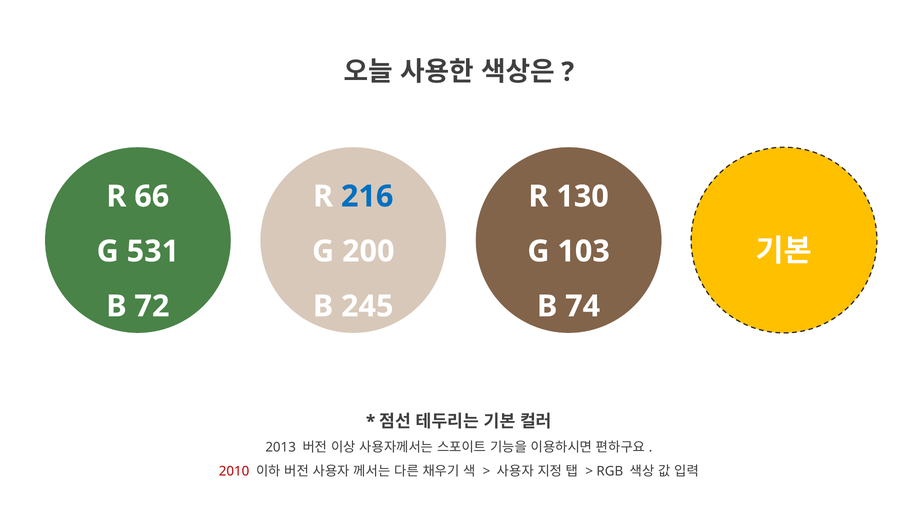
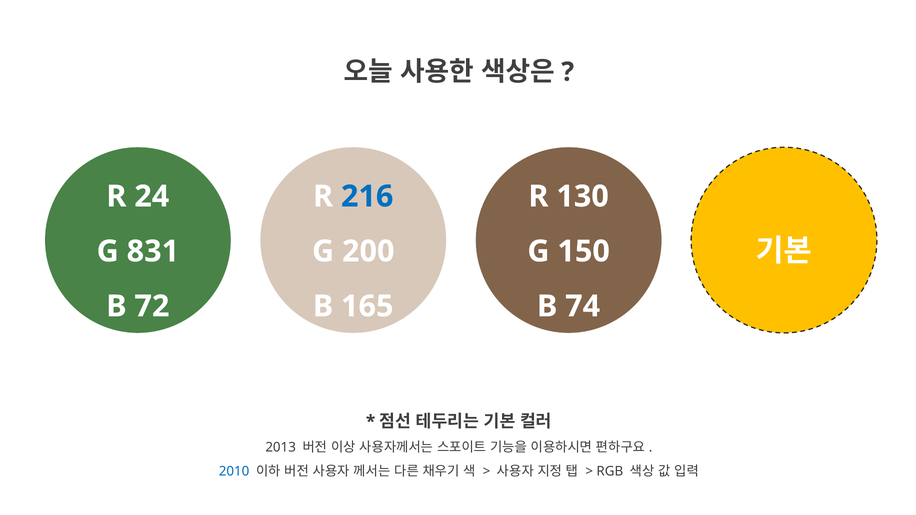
66: 66 -> 24
531: 531 -> 831
103: 103 -> 150
245: 245 -> 165
2010 colour: red -> blue
